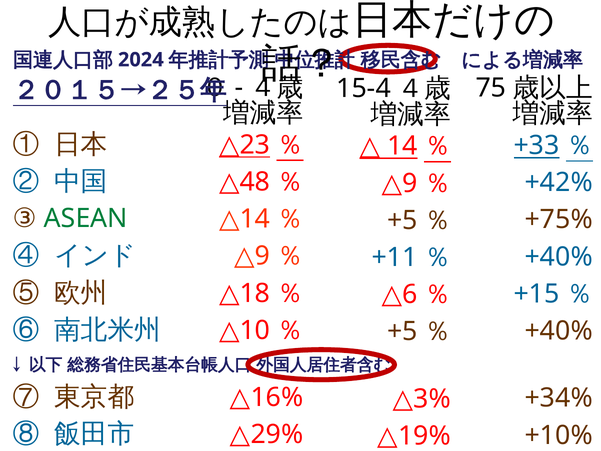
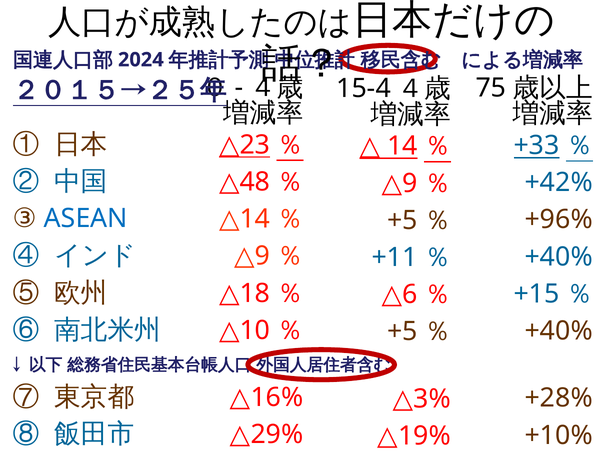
ASEAN colour: green -> blue
+75%: +75% -> +96%
+34%: +34% -> +28%
